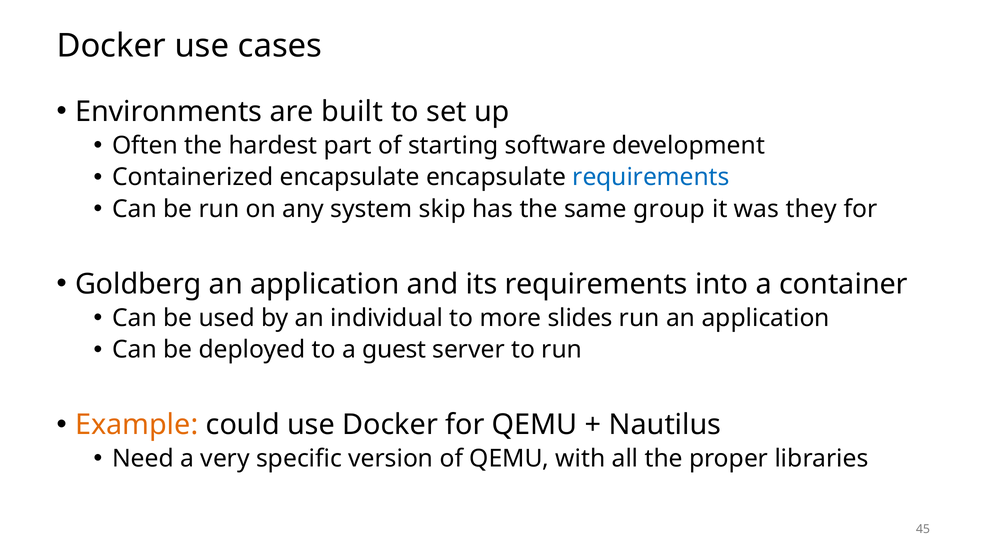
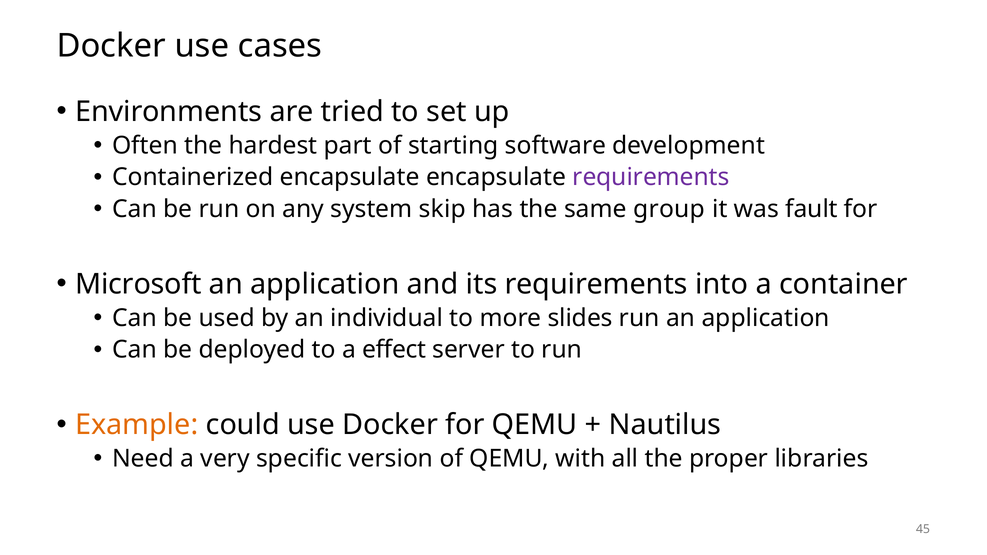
built: built -> tried
requirements at (651, 177) colour: blue -> purple
they: they -> fault
Goldberg: Goldberg -> Microsoft
guest: guest -> effect
